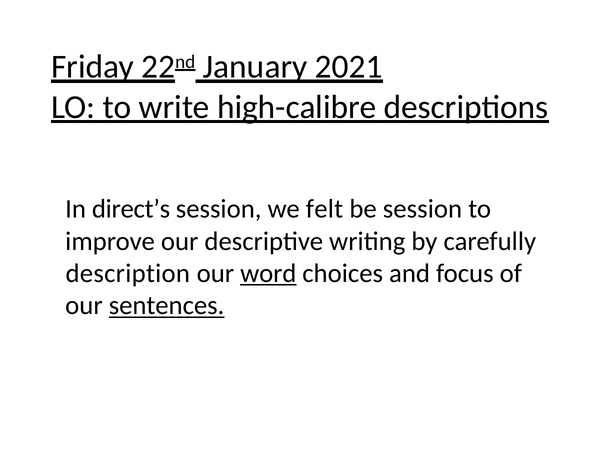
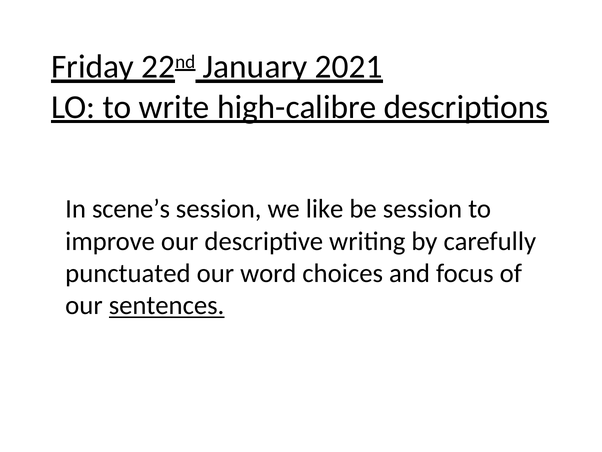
direct’s: direct’s -> scene’s
felt: felt -> like
description: description -> punctuated
word underline: present -> none
